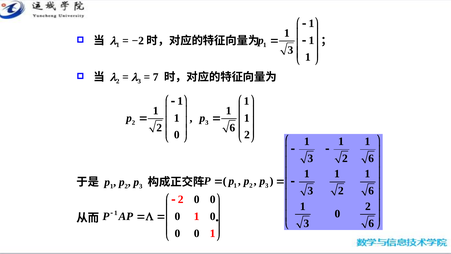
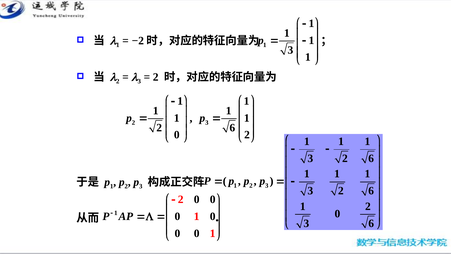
7 at (156, 77): 7 -> 2
